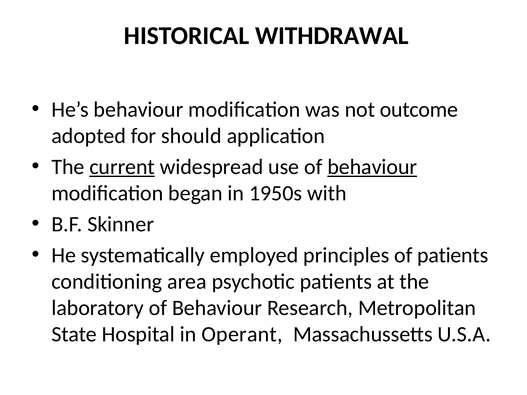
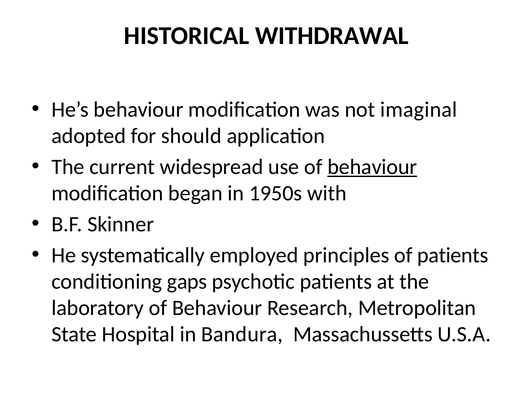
outcome: outcome -> imaginal
current underline: present -> none
area: area -> gaps
Operant: Operant -> Bandura
